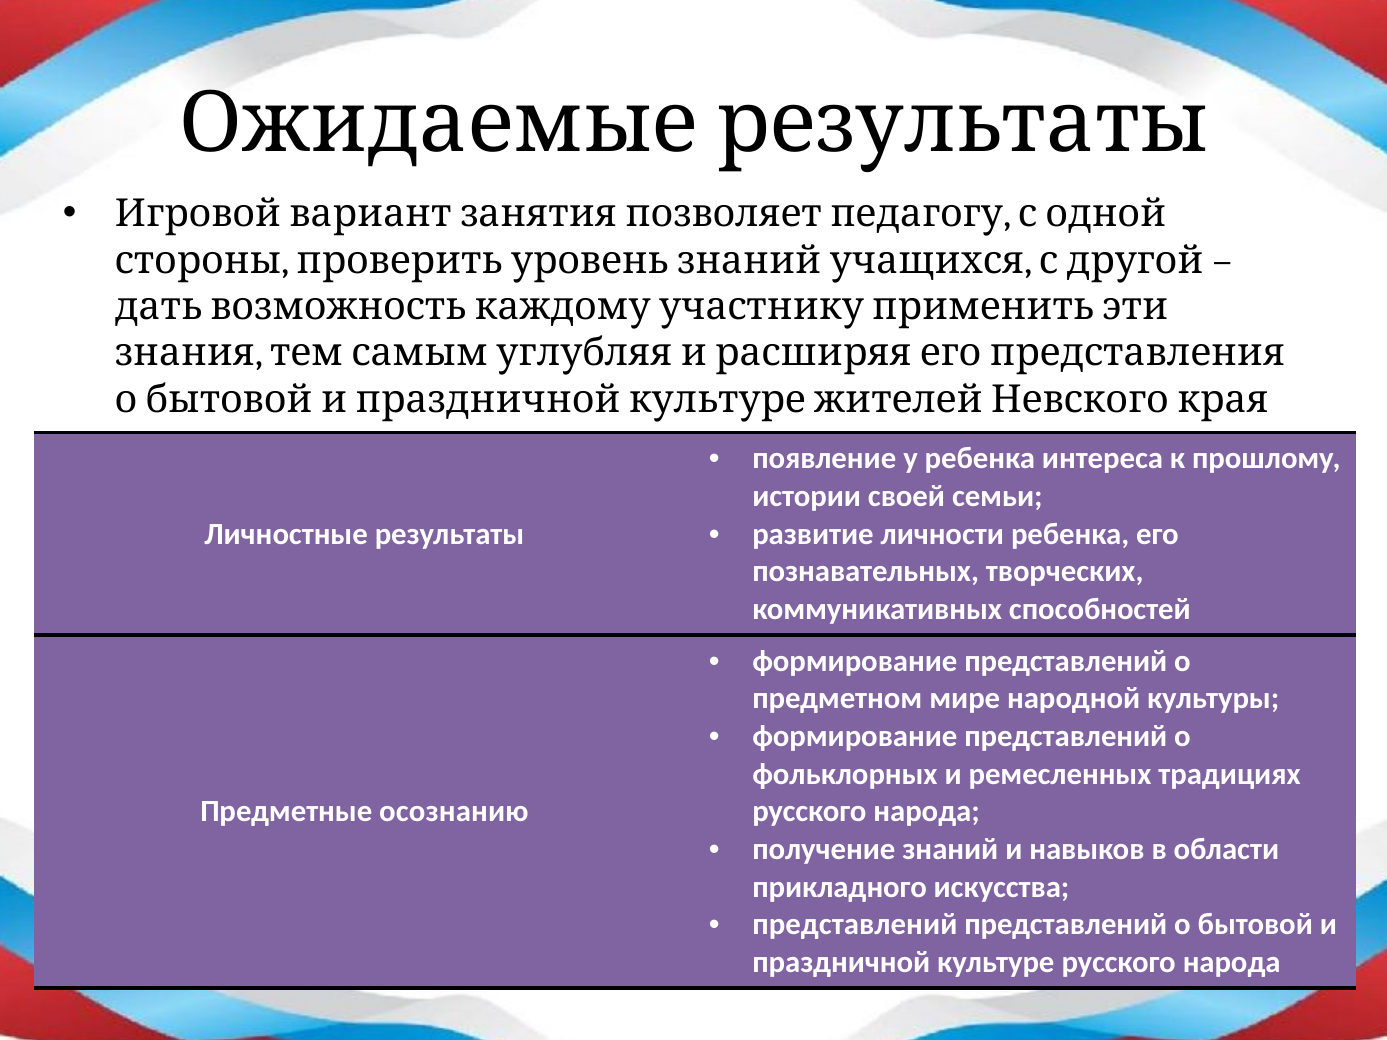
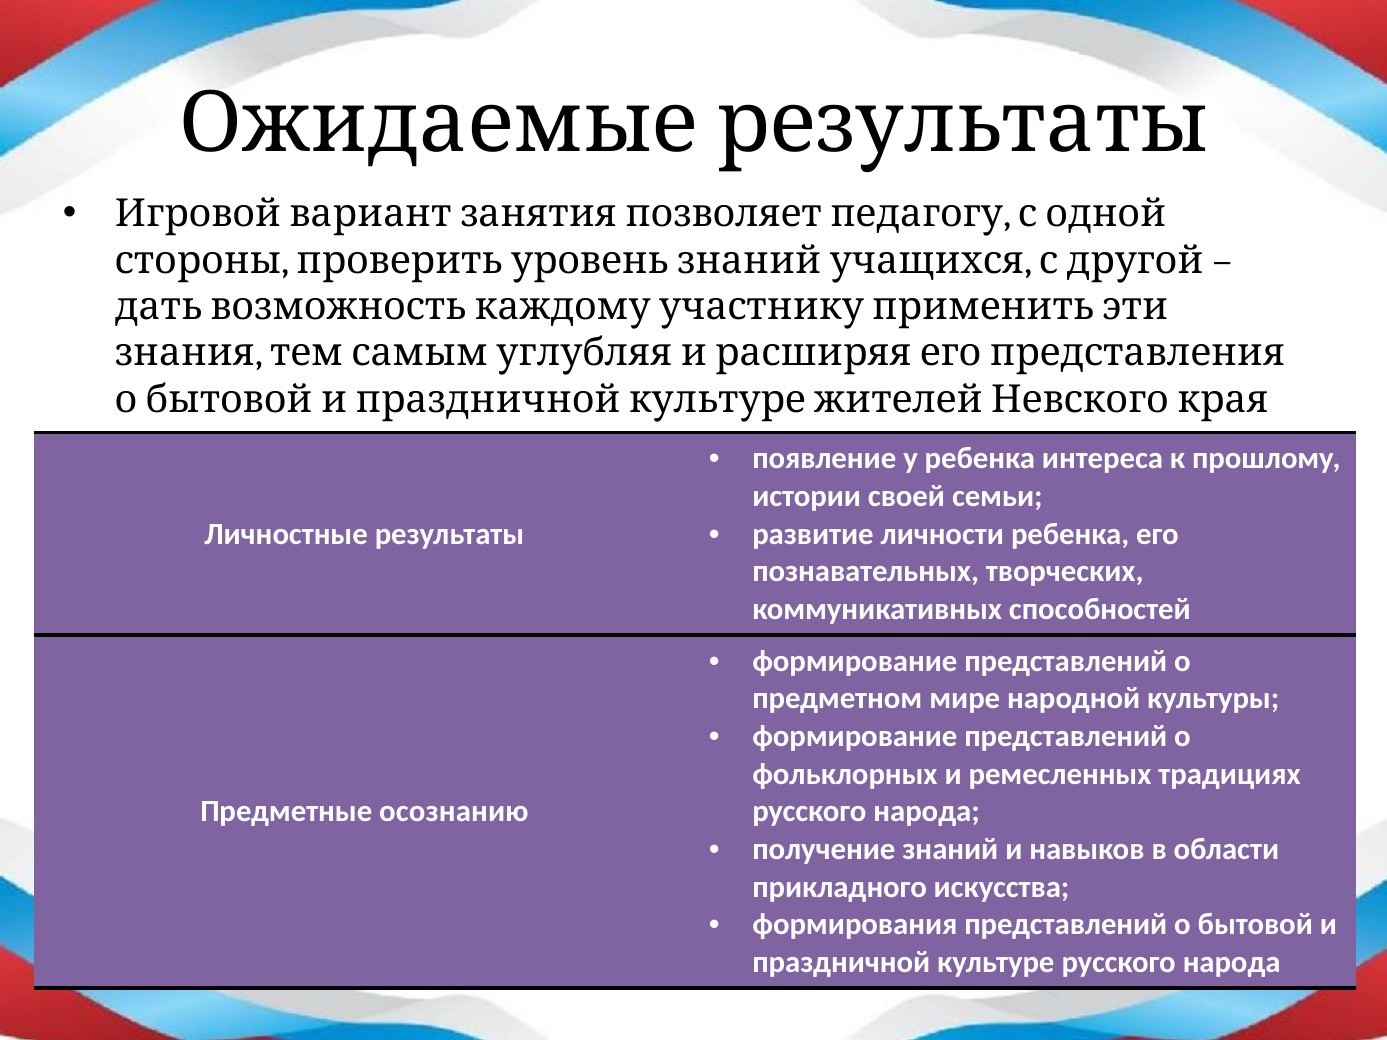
представлений at (855, 925): представлений -> формирования
